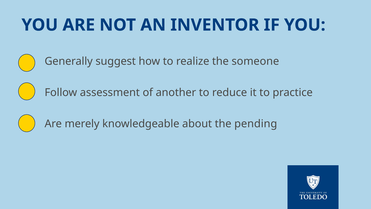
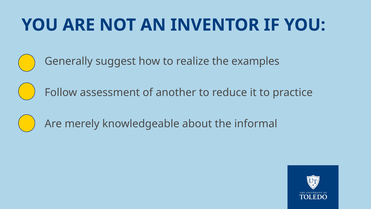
someone: someone -> examples
pending: pending -> informal
